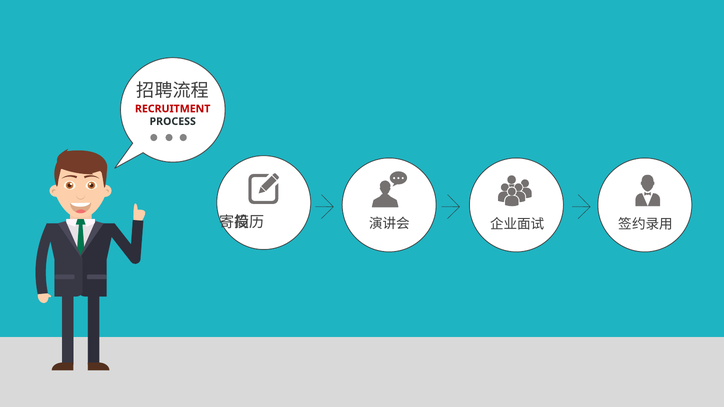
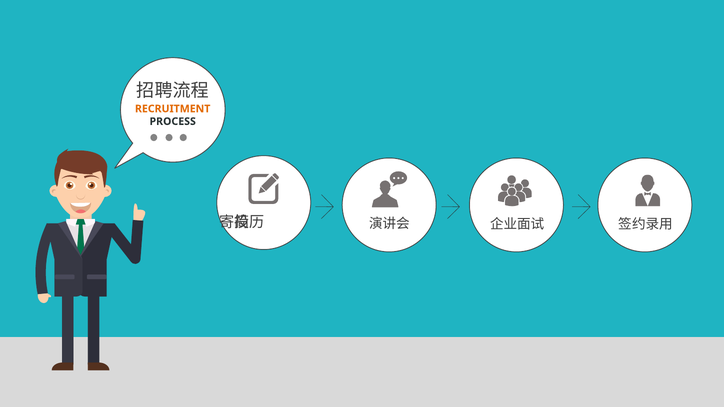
RECRUITMENT colour: red -> orange
